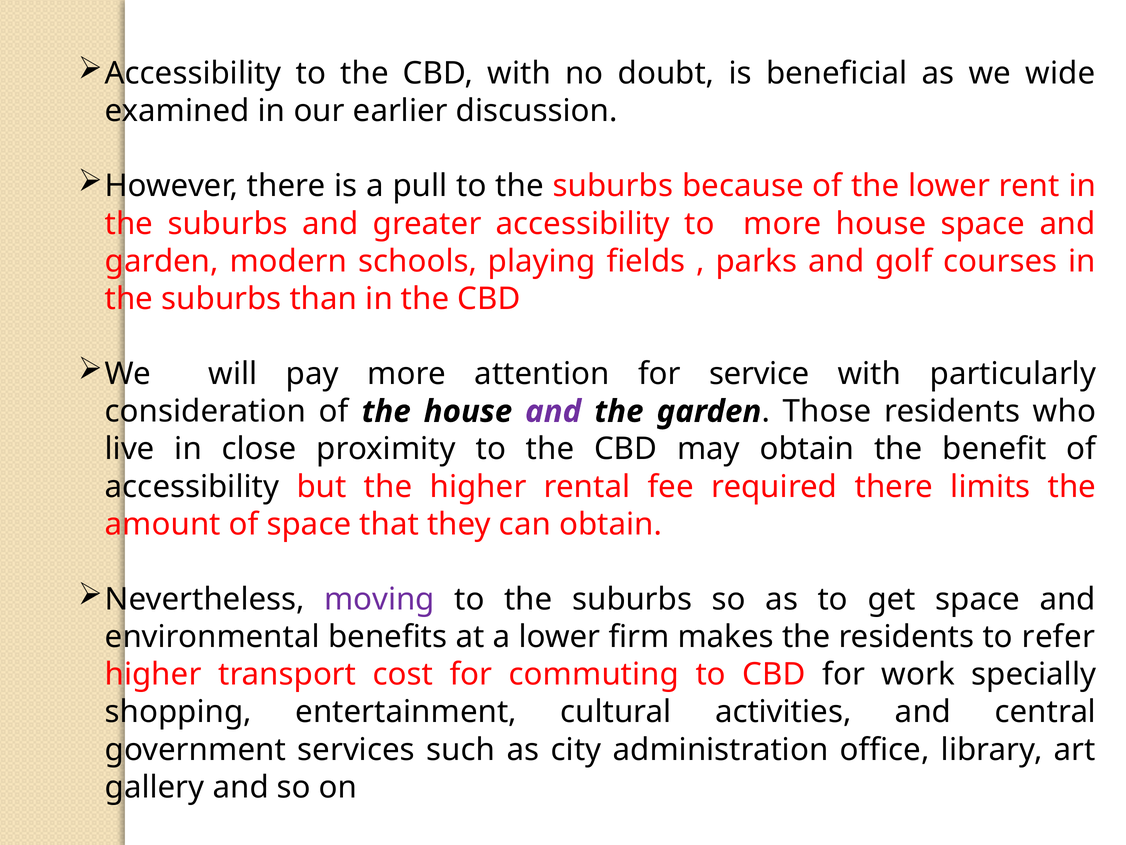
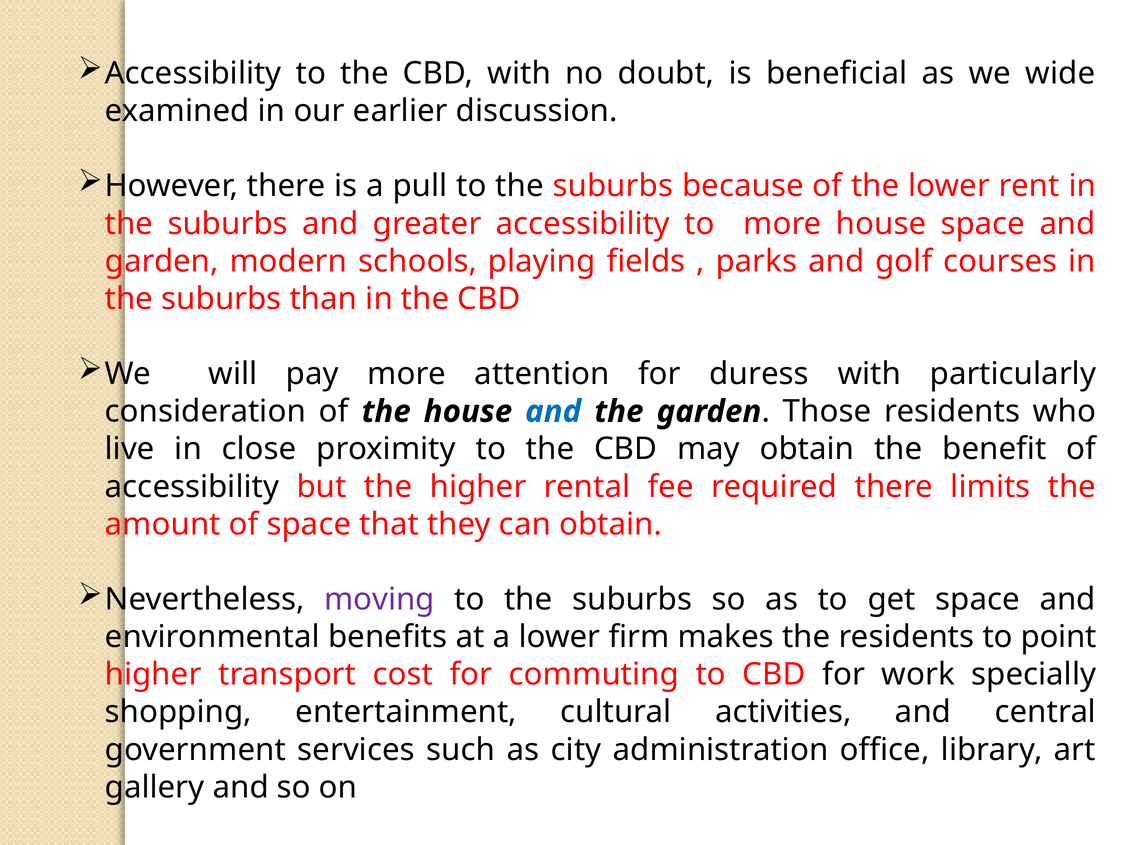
service: service -> duress
and at (553, 411) colour: purple -> blue
refer: refer -> point
